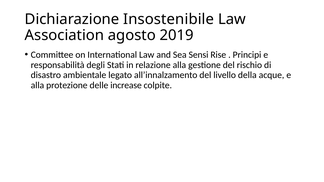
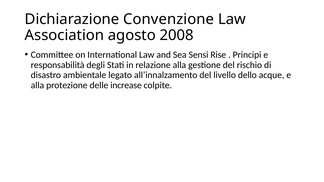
Insostenibile: Insostenibile -> Convenzione
2019: 2019 -> 2008
della: della -> dello
